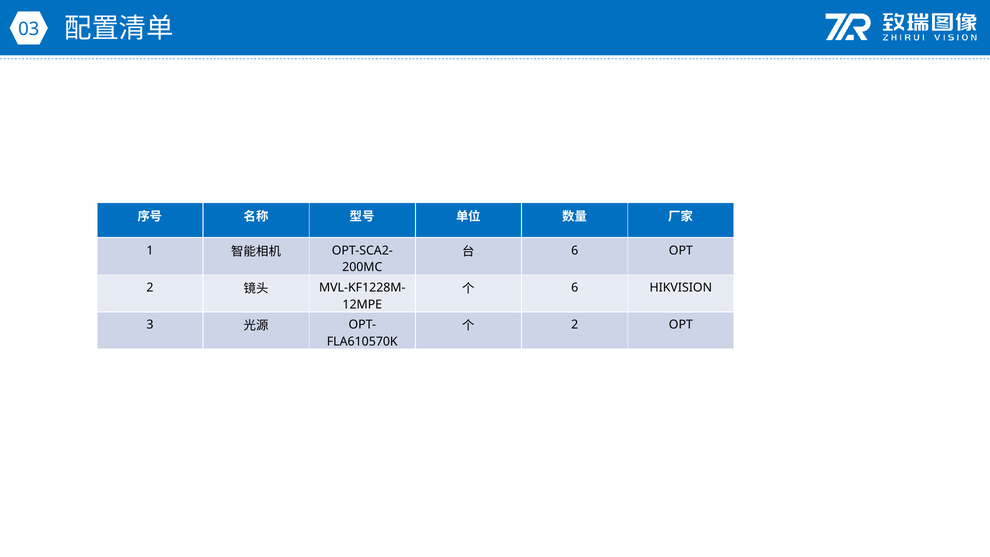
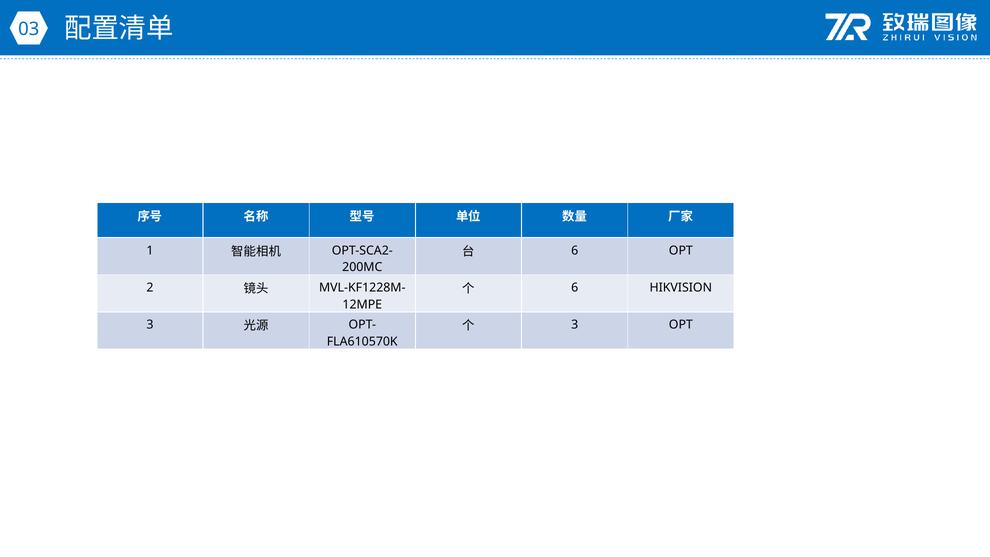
2 at (575, 325): 2 -> 3
